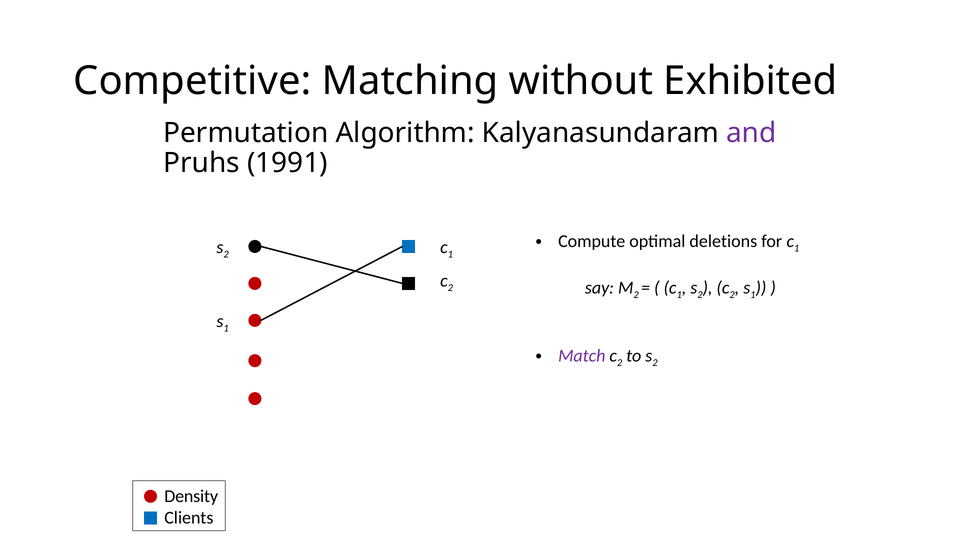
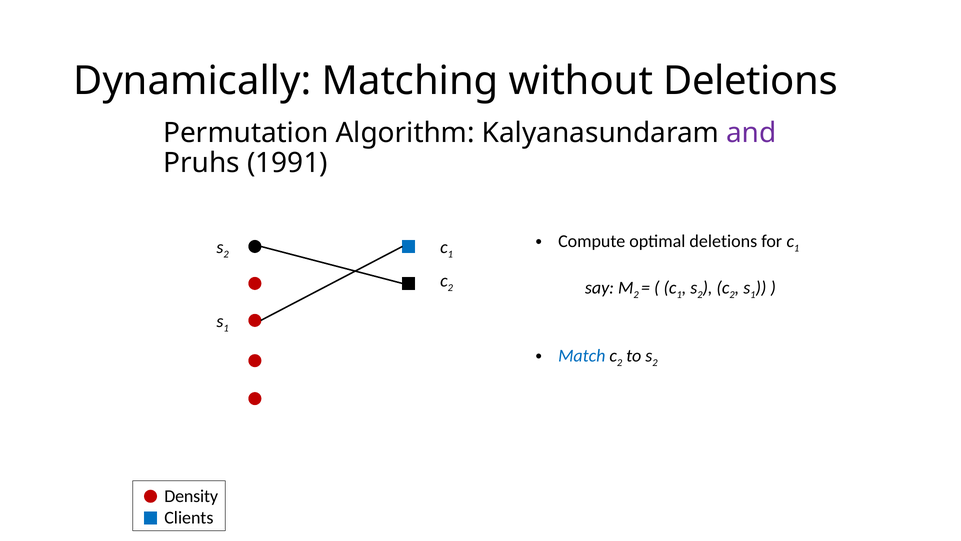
Competitive: Competitive -> Dynamically
without Exhibited: Exhibited -> Deletions
Match colour: purple -> blue
